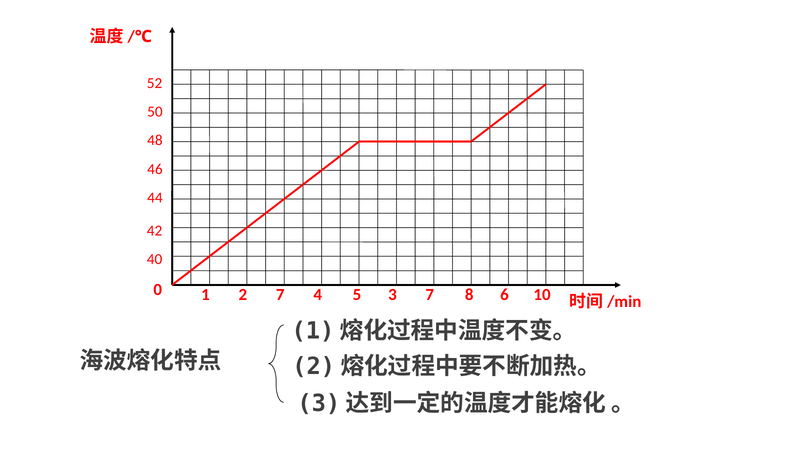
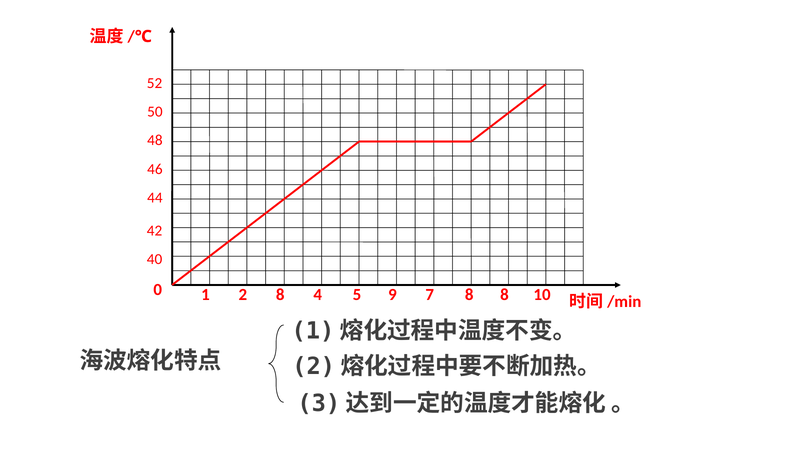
2 7: 7 -> 8
3: 3 -> 9
8 6: 6 -> 8
